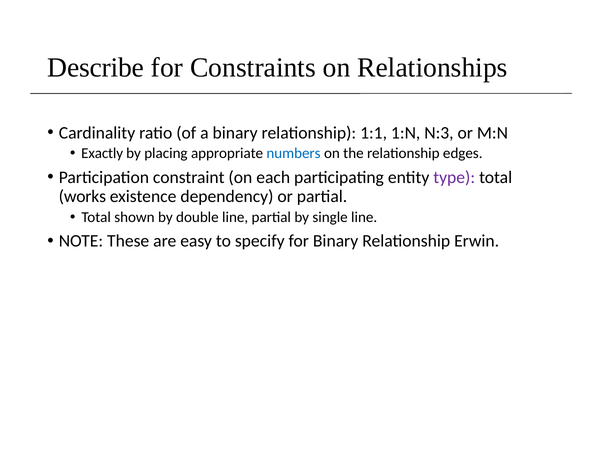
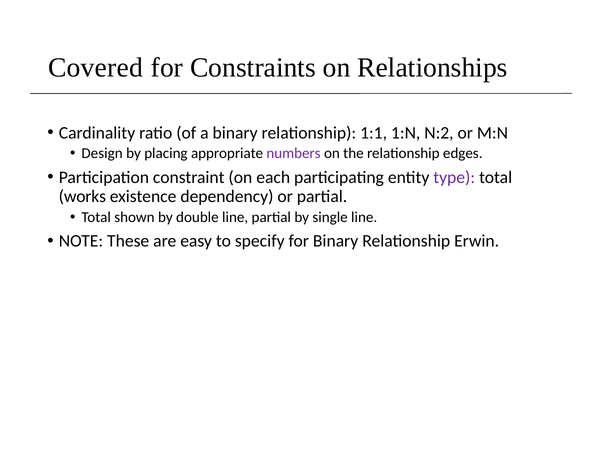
Describe: Describe -> Covered
N:3: N:3 -> N:2
Exactly: Exactly -> Design
numbers colour: blue -> purple
